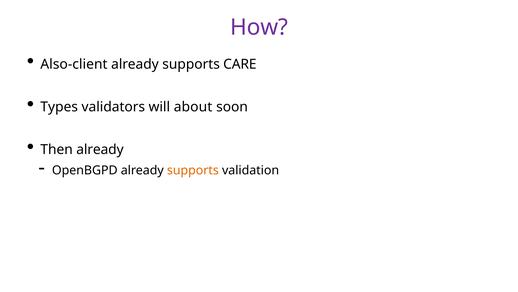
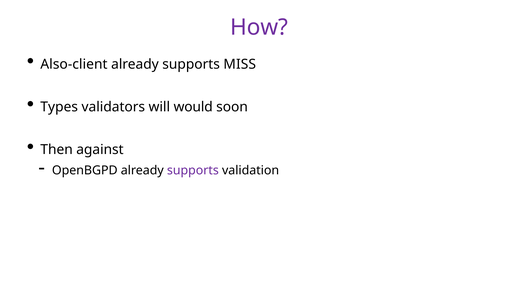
CARE: CARE -> MISS
about: about -> would
Then already: already -> against
supports at (193, 170) colour: orange -> purple
